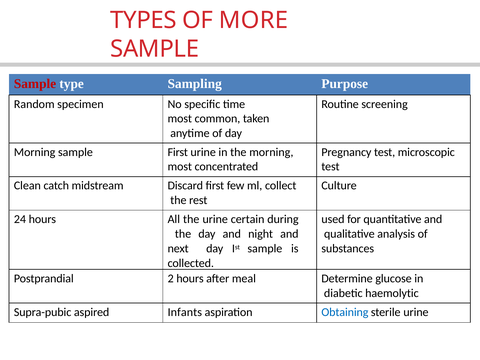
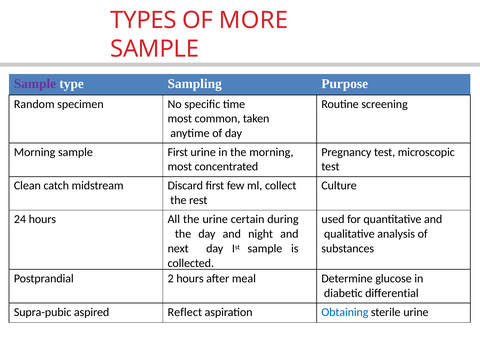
Sample at (35, 84) colour: red -> purple
haemolytic: haemolytic -> differential
Infants: Infants -> Reflect
